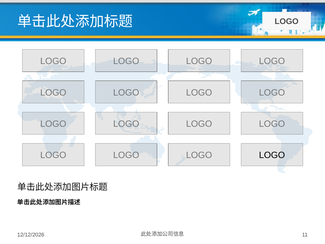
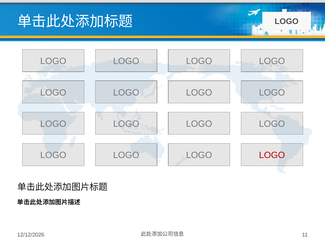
LOGO at (272, 155) colour: black -> red
